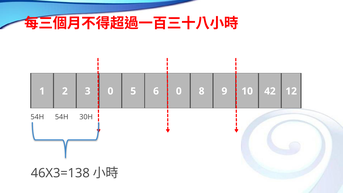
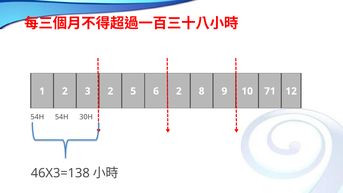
3 0: 0 -> 2
6 0: 0 -> 2
42: 42 -> 71
